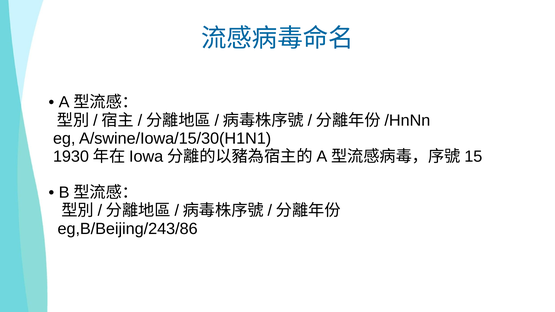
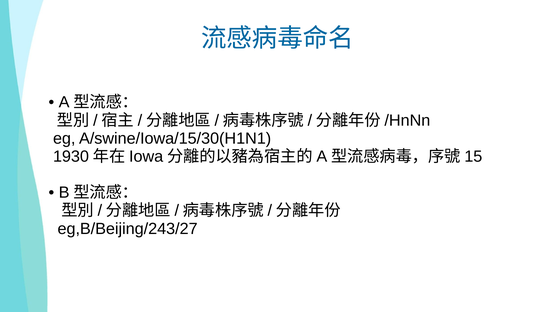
eg,B/Beijing/243/86: eg,B/Beijing/243/86 -> eg,B/Beijing/243/27
